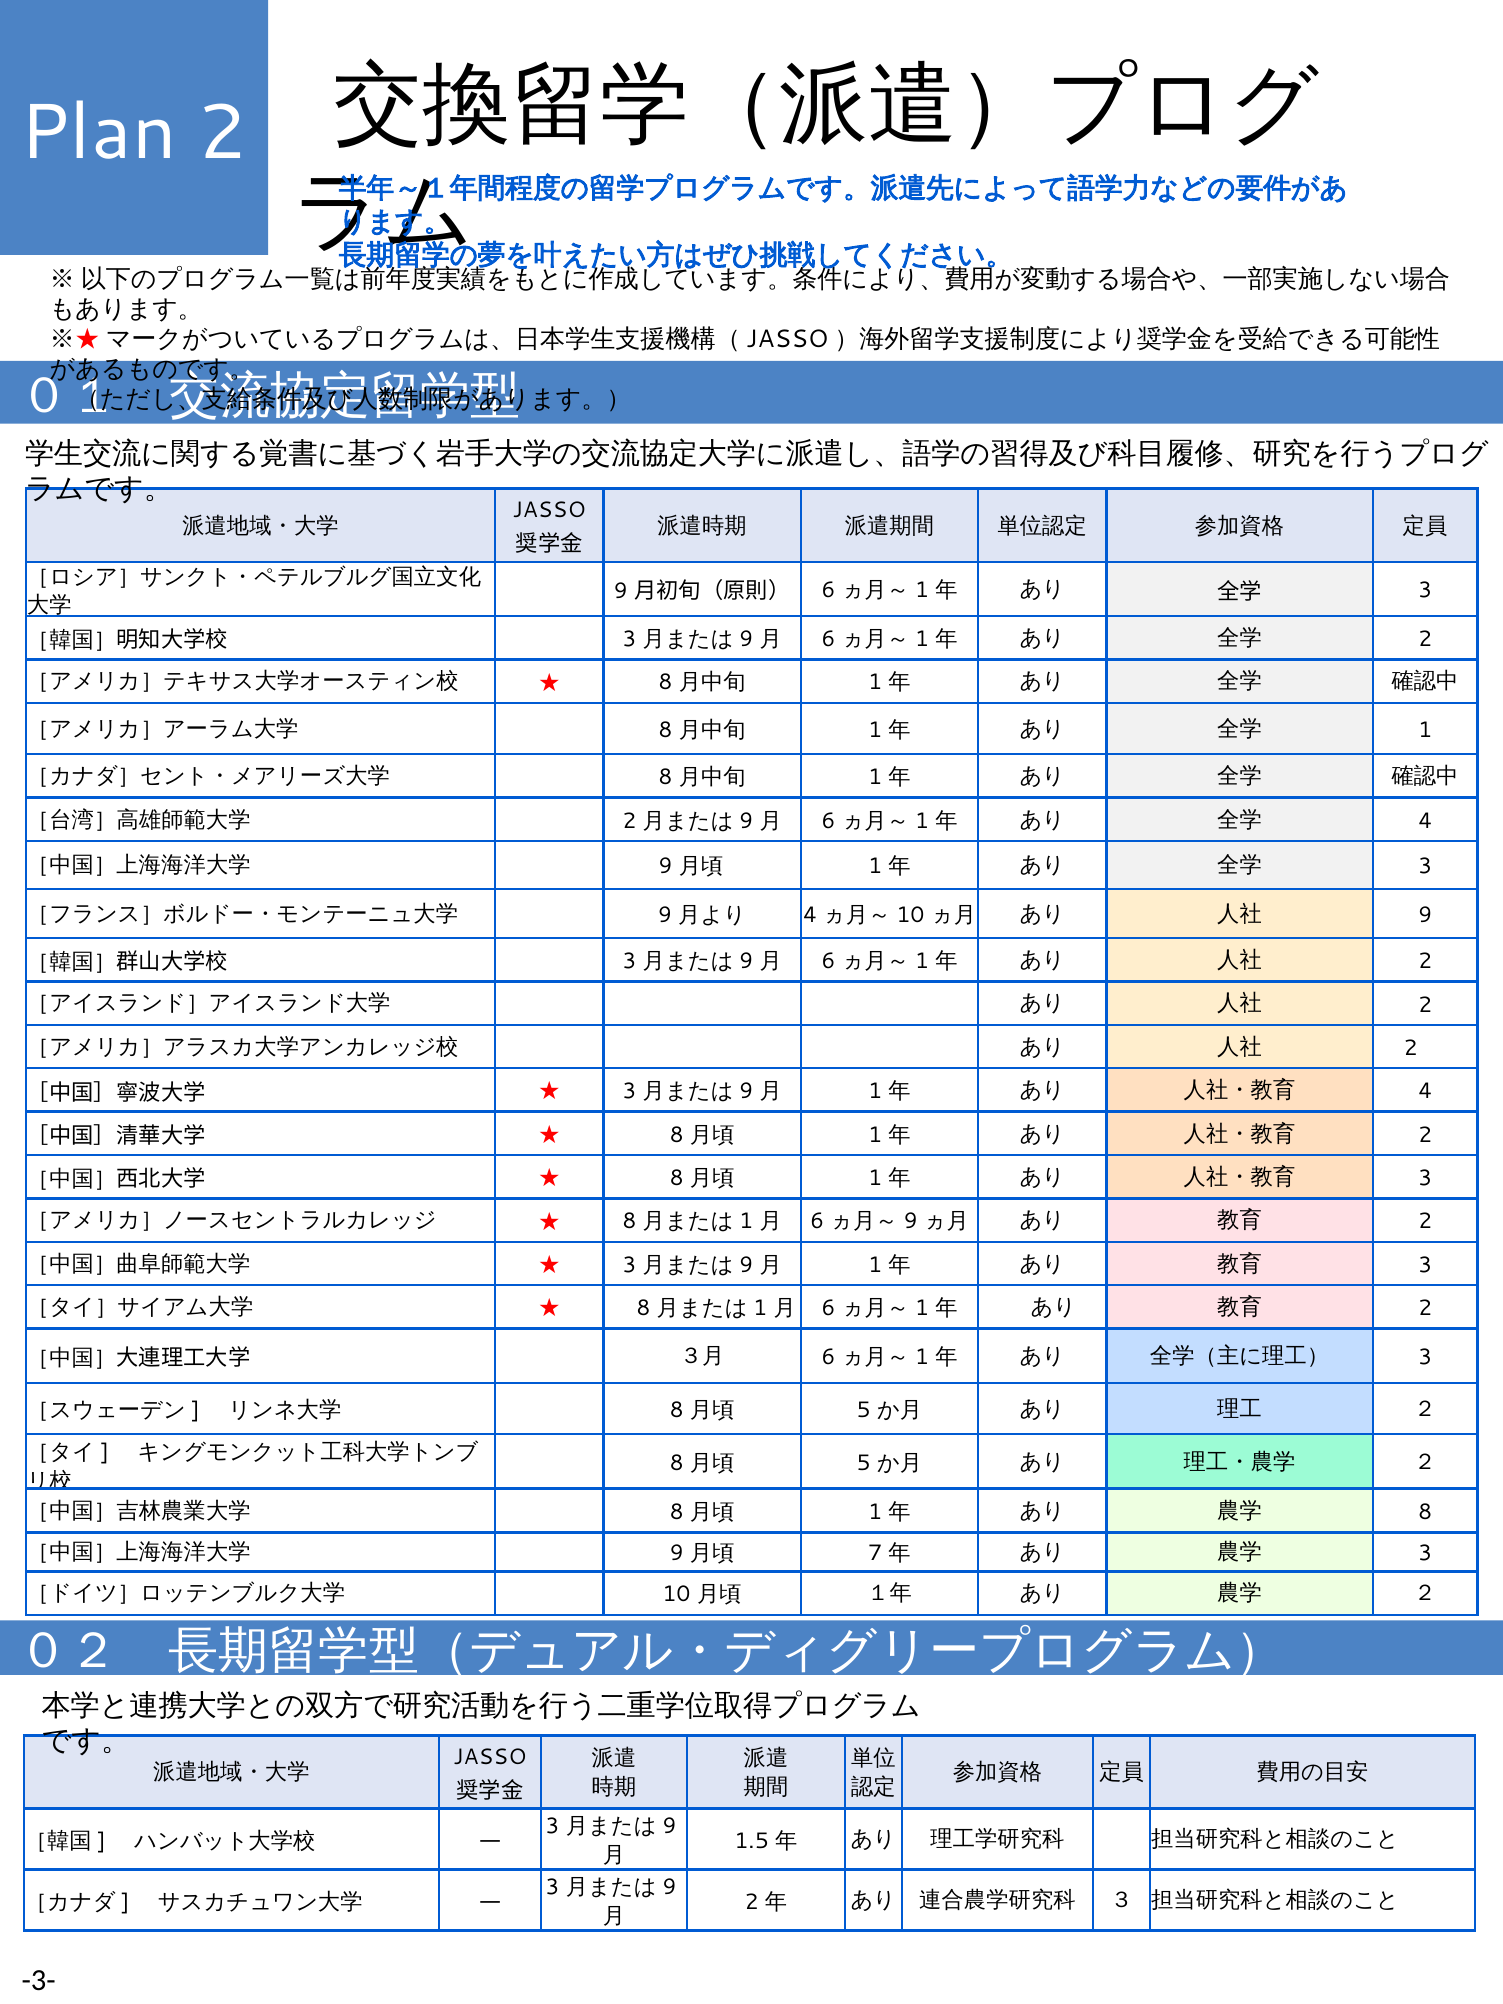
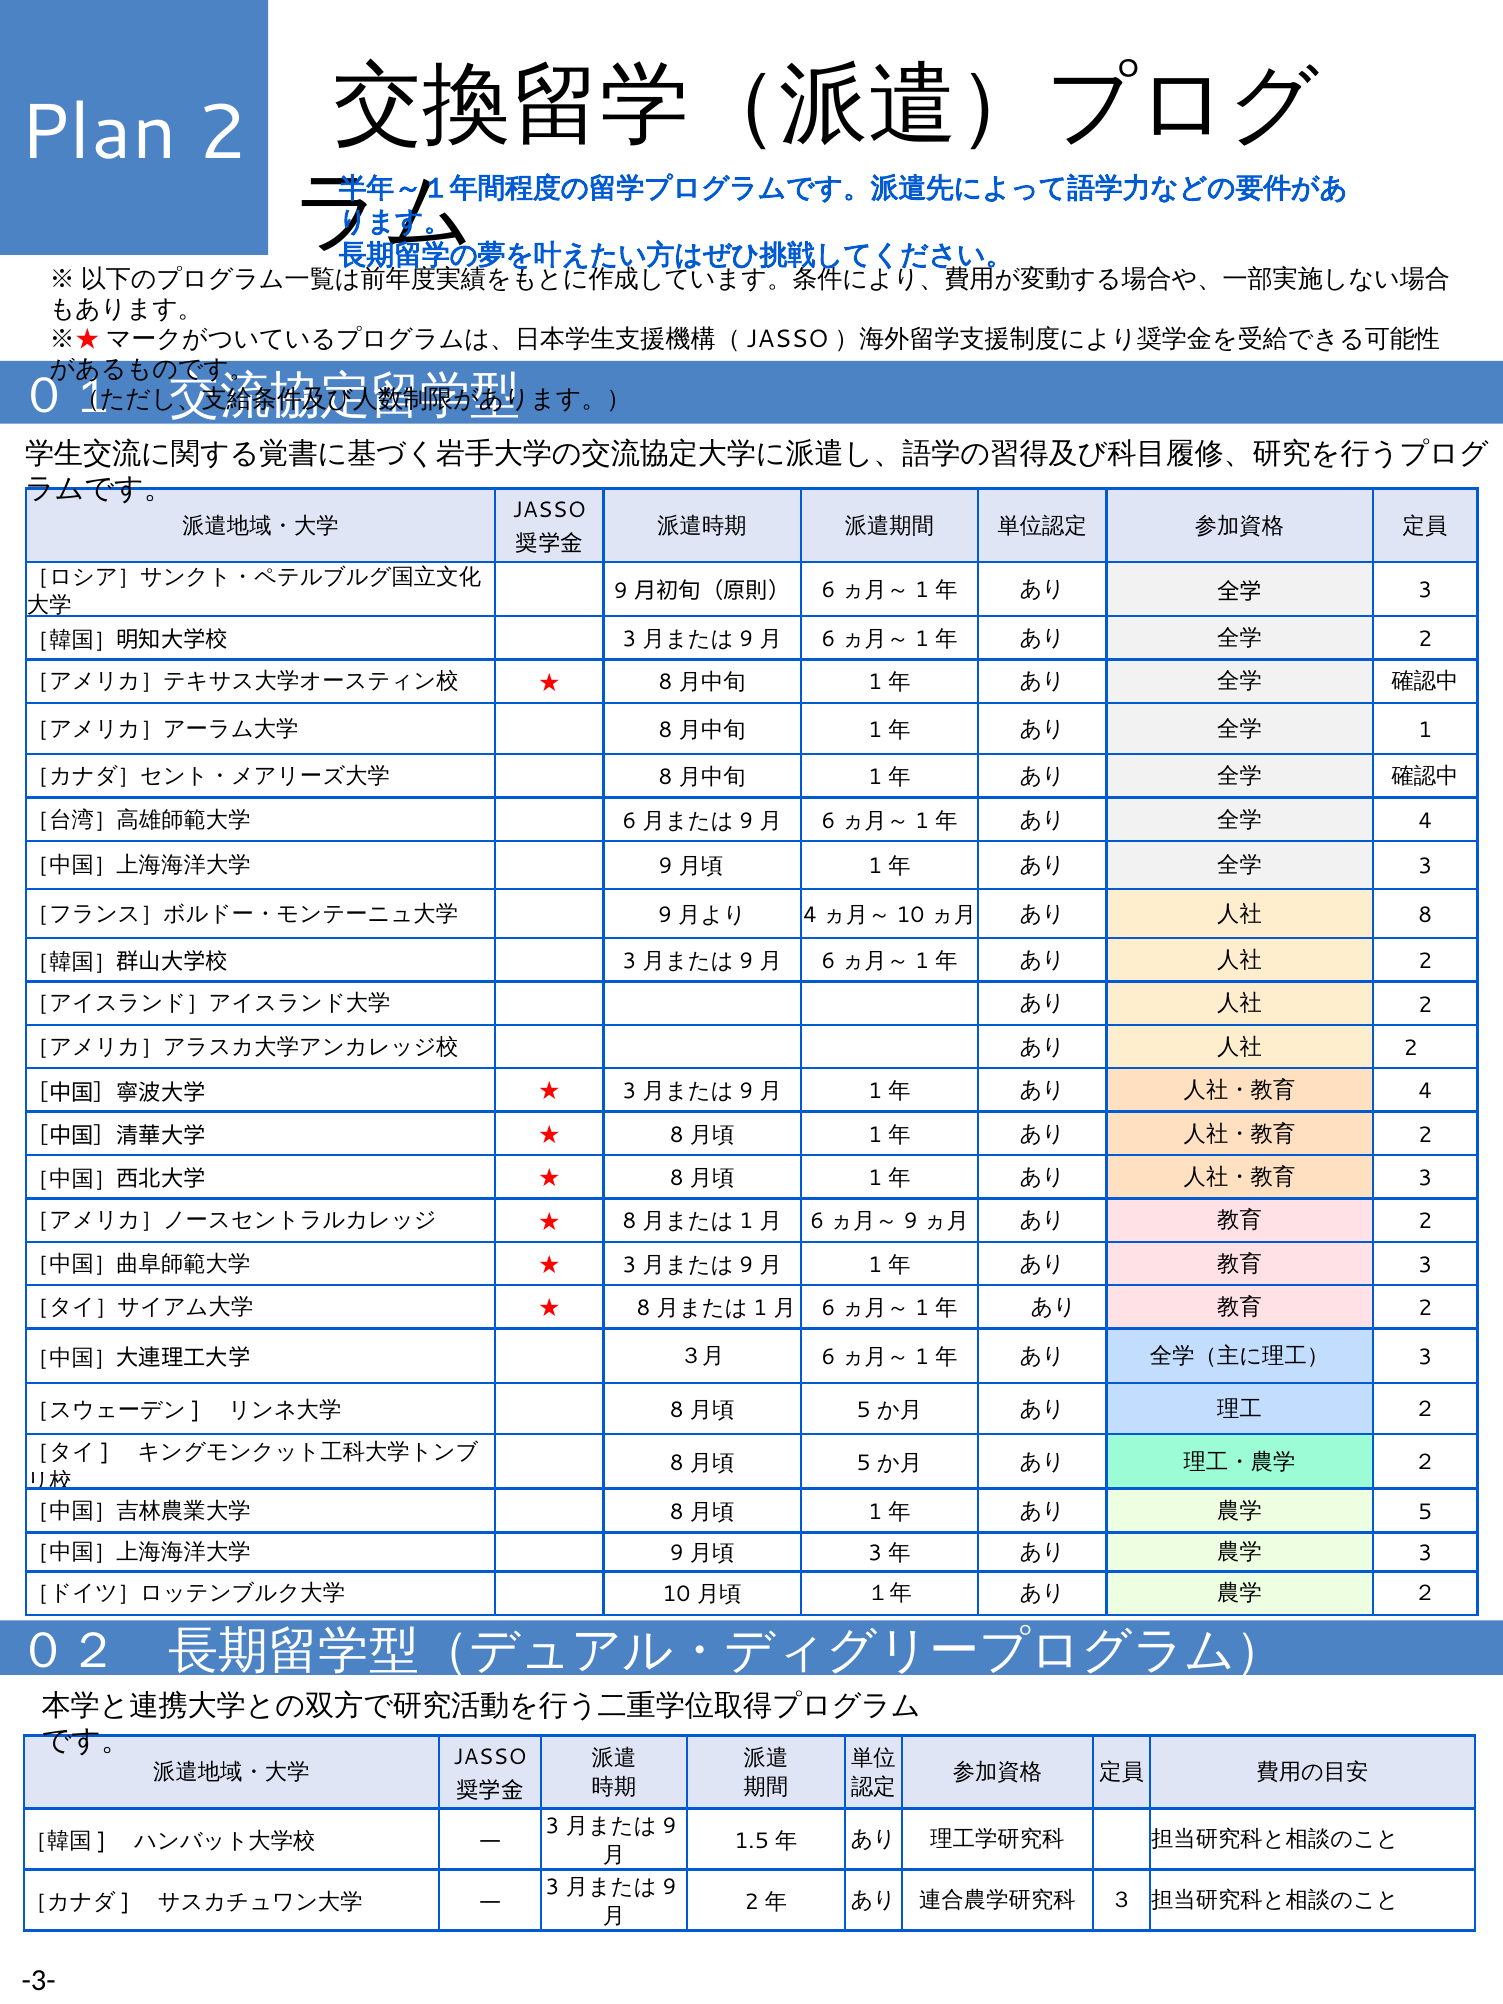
2 at (629, 821): 2 -> 6
9 at (1425, 915): 9 -> 8
8 at (1425, 1512): 8 -> 5
7 at (875, 1553): 7 -> 3
